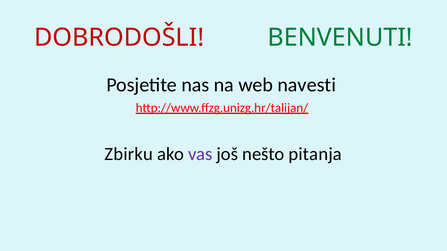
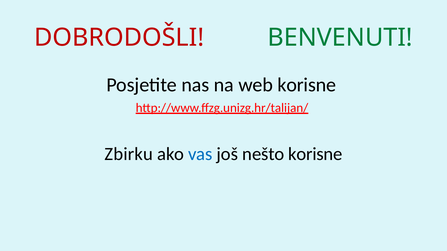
web navesti: navesti -> korisne
vas colour: purple -> blue
nešto pitanja: pitanja -> korisne
